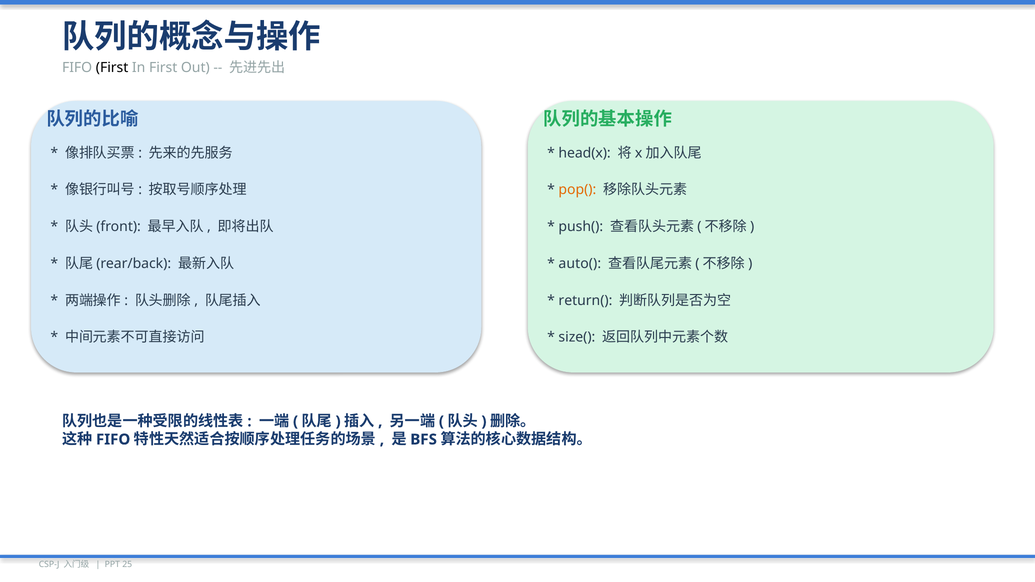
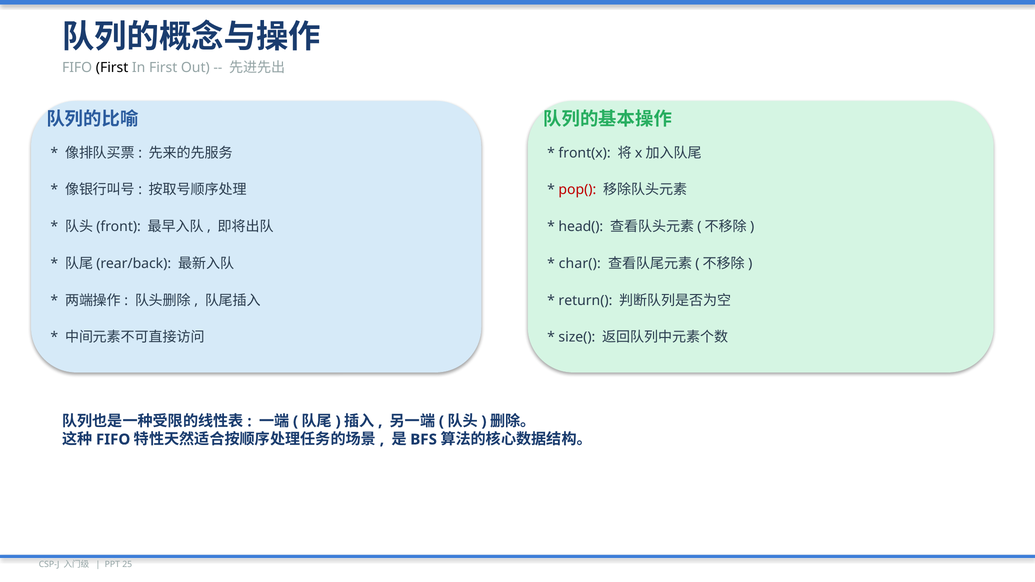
head(x: head(x -> front(x
pop( colour: orange -> red
push(: push( -> head(
auto(: auto( -> char(
